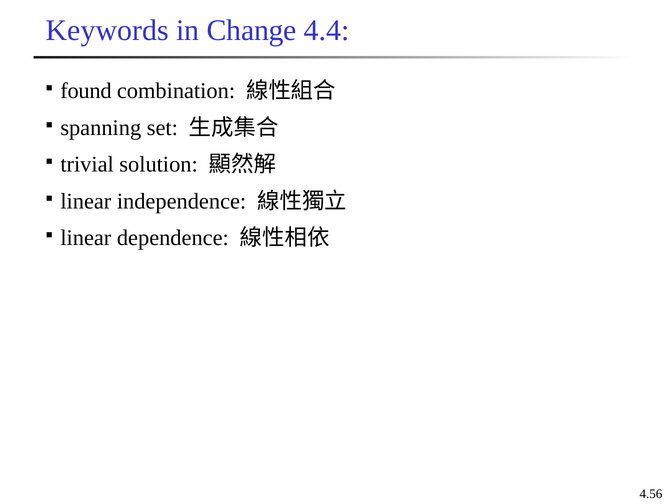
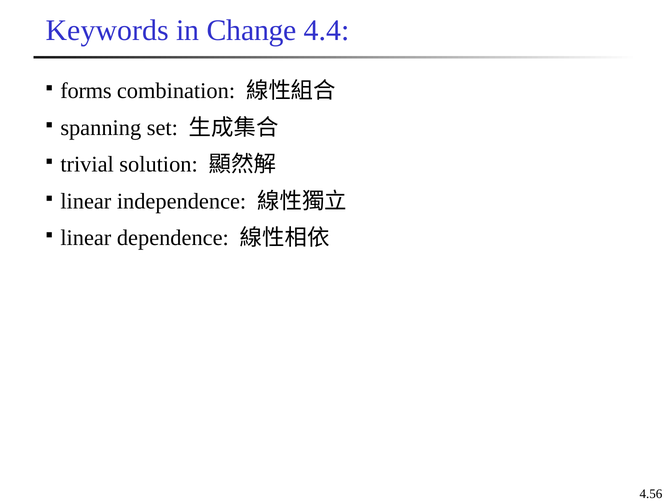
found: found -> forms
